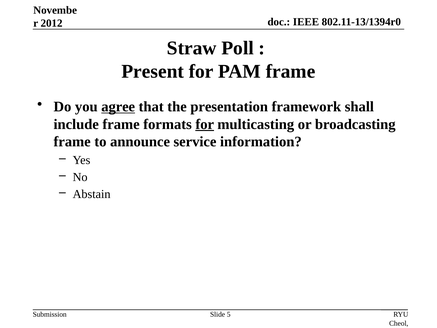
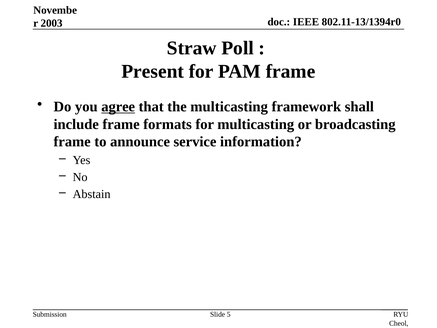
2012: 2012 -> 2003
the presentation: presentation -> multicasting
for at (205, 124) underline: present -> none
